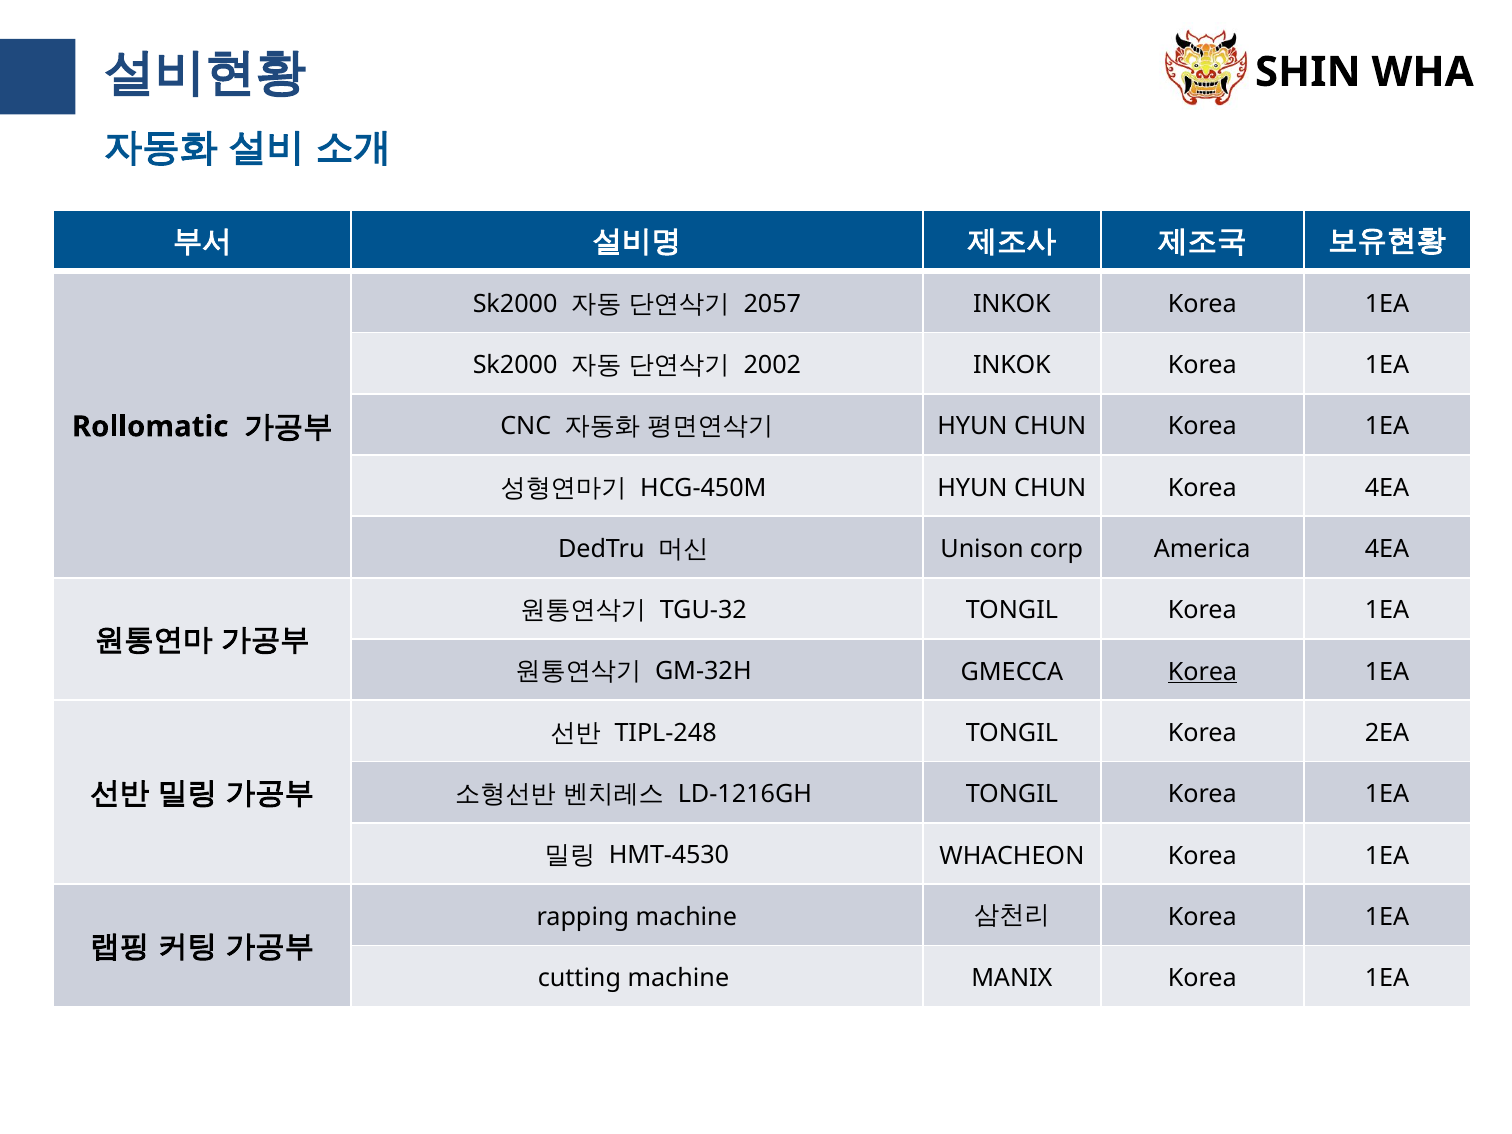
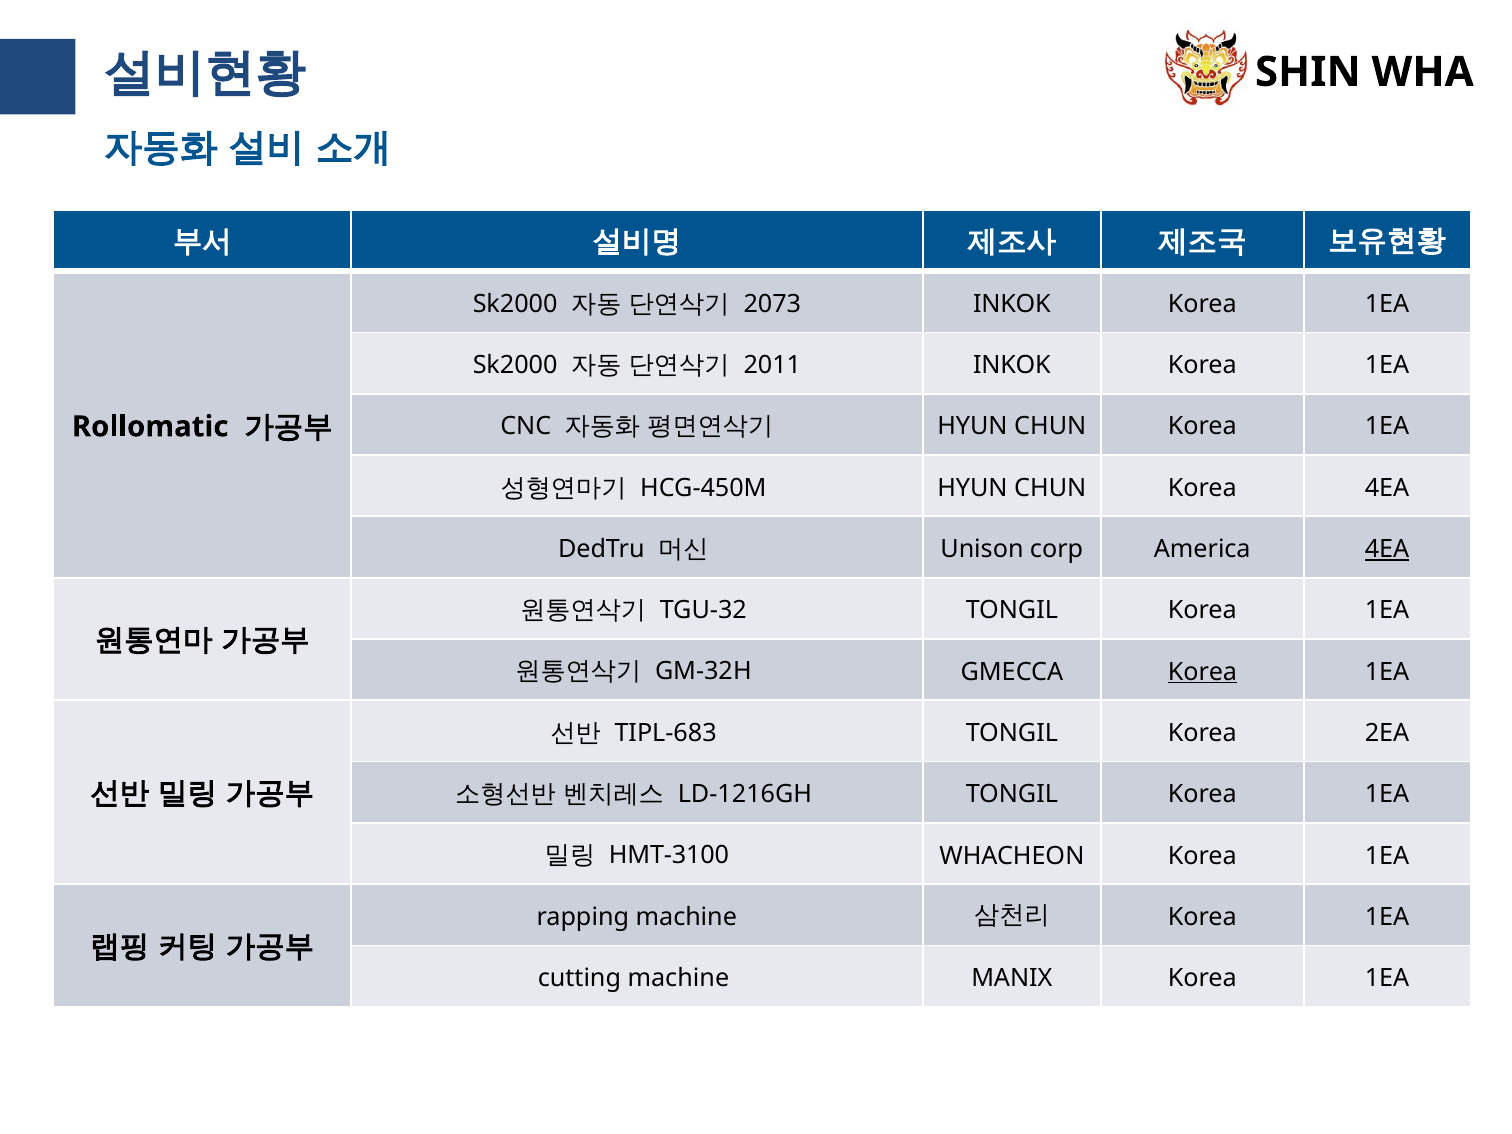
2057: 2057 -> 2073
2002: 2002 -> 2011
4EA at (1387, 549) underline: none -> present
TIPL-248: TIPL-248 -> TIPL-683
HMT-4530: HMT-4530 -> HMT-3100
